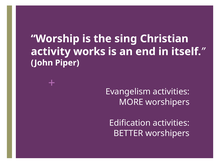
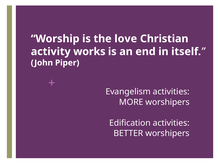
sing: sing -> love
